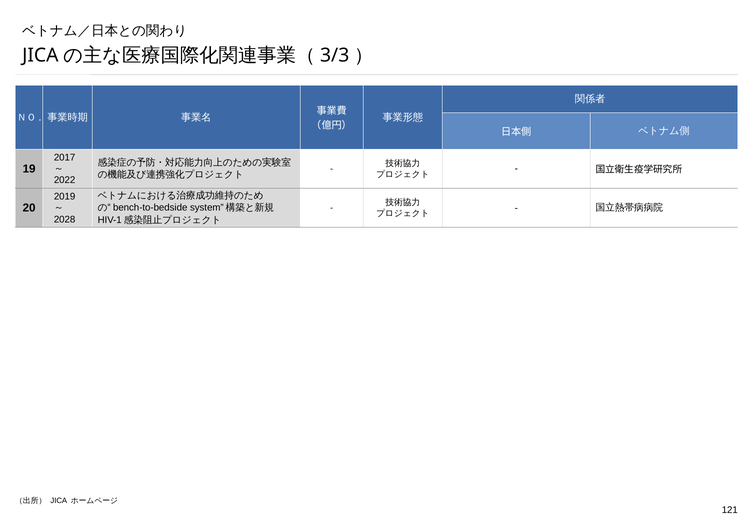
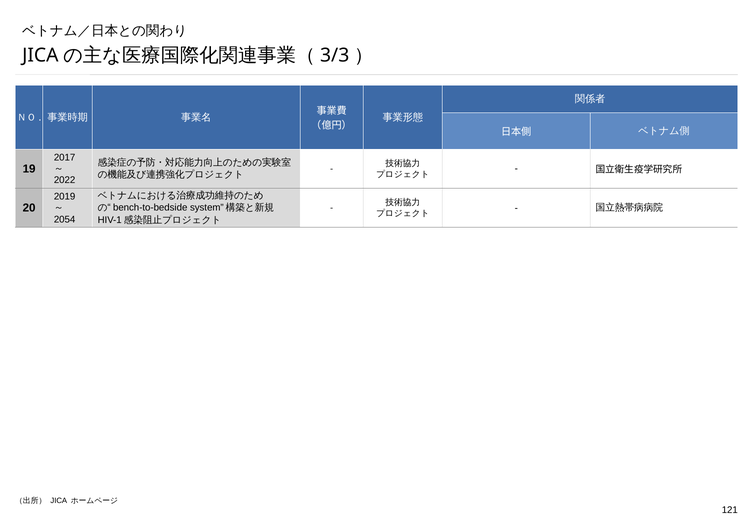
2028: 2028 -> 2054
